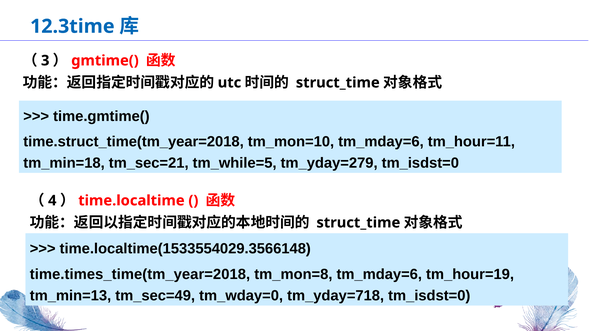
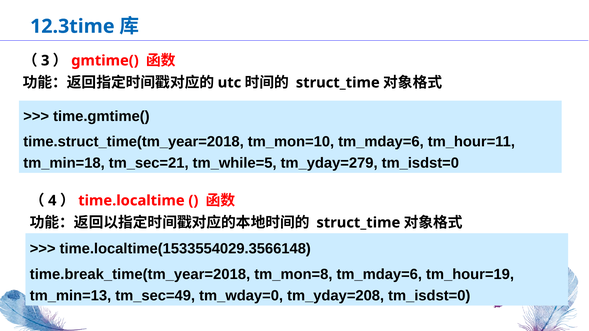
time.times_time(tm_year=2018: time.times_time(tm_year=2018 -> time.break_time(tm_year=2018
tm_yday=718: tm_yday=718 -> tm_yday=208
